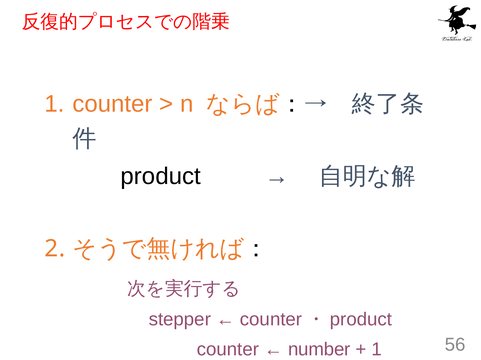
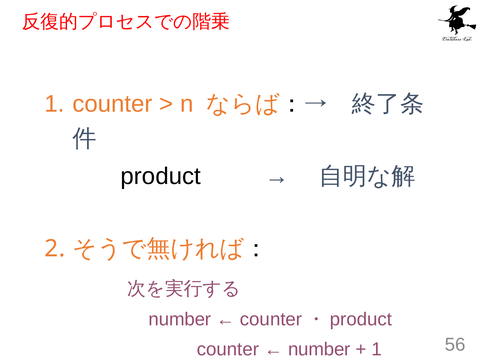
stepper at (180, 320): stepper -> number
